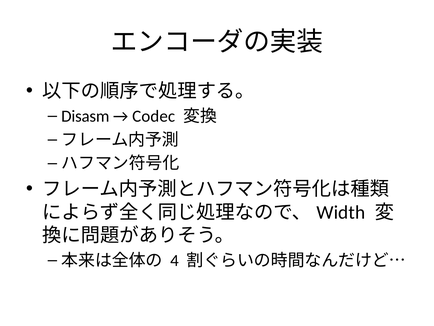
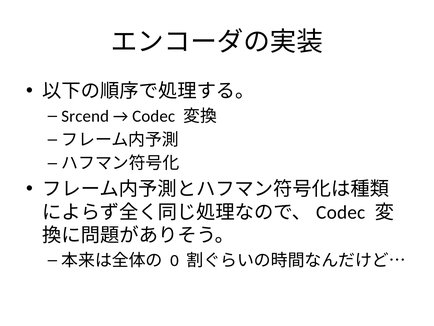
Disasm: Disasm -> Srcend
Width at (341, 212): Width -> Codec
4: 4 -> 0
